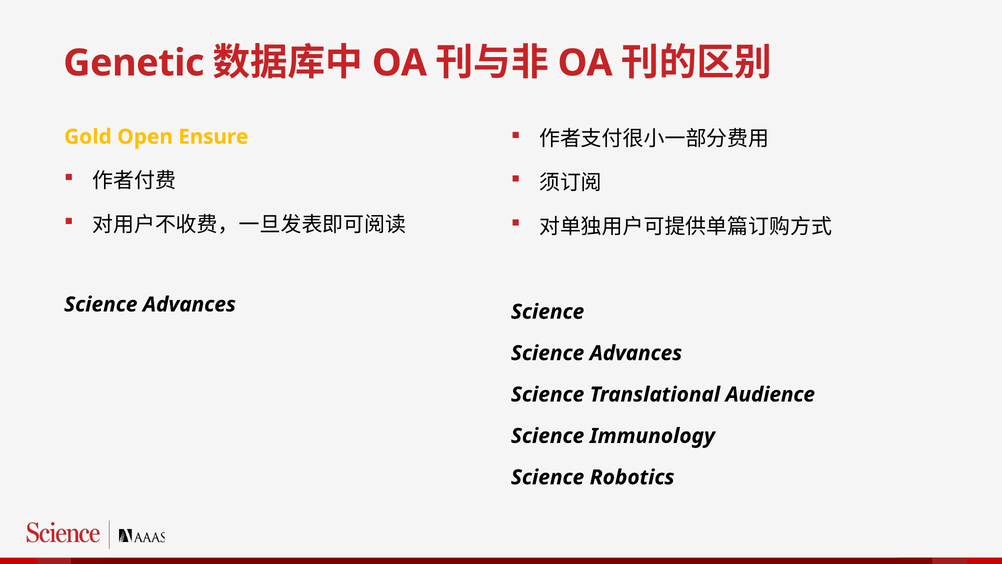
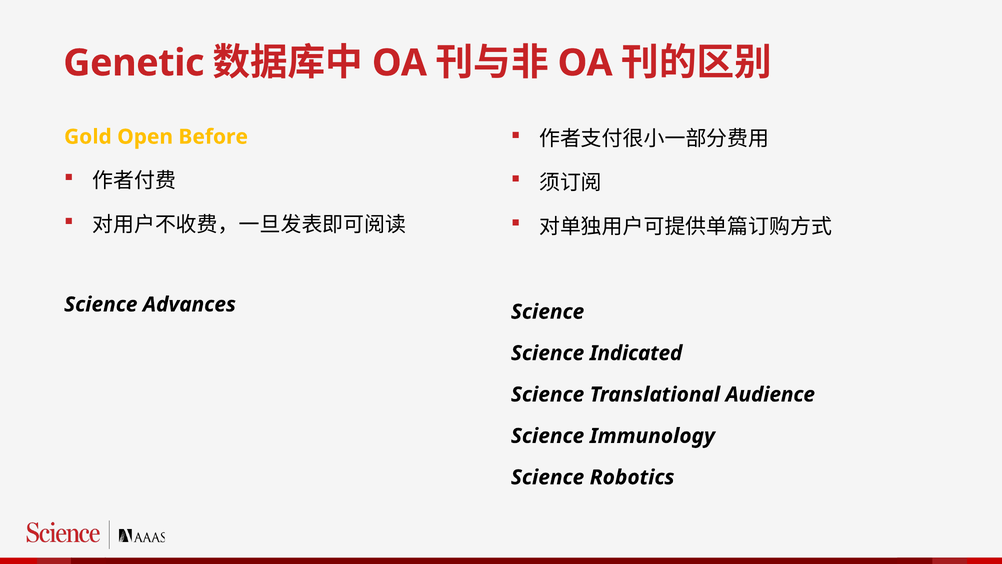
Ensure: Ensure -> Before
Advances at (636, 353): Advances -> Indicated
